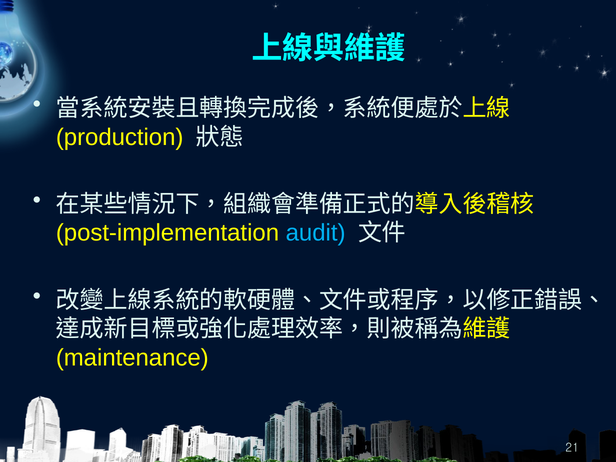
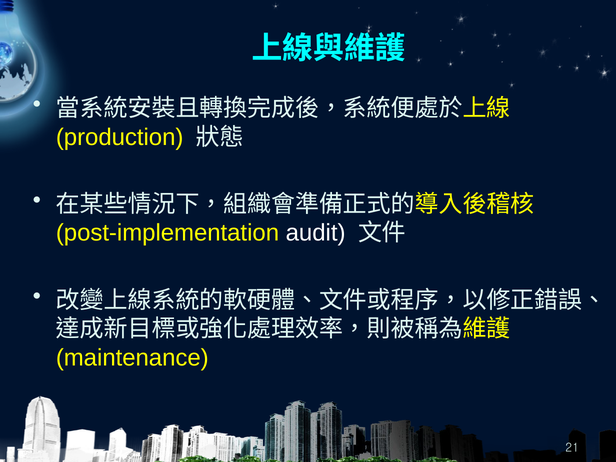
audit colour: light blue -> white
